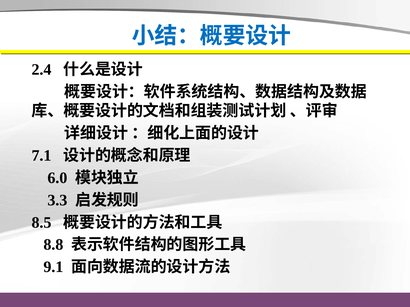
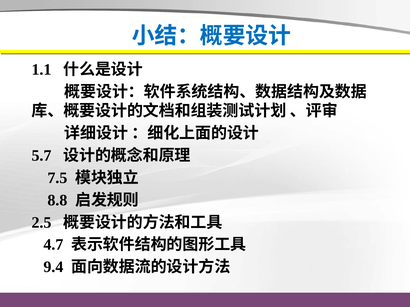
2.4: 2.4 -> 1.1
7.1: 7.1 -> 5.7
6.0: 6.0 -> 7.5
3.3: 3.3 -> 8.8
8.5: 8.5 -> 2.5
8.8: 8.8 -> 4.7
9.1: 9.1 -> 9.4
